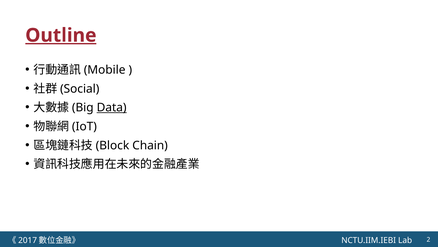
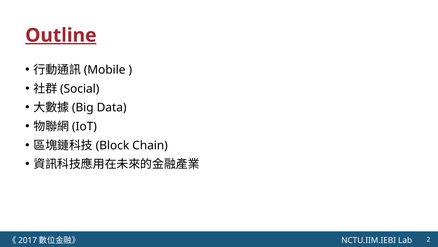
Data underline: present -> none
